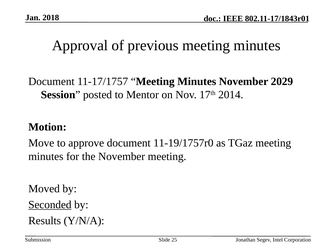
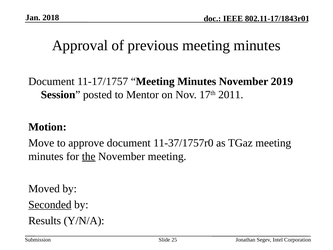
2029: 2029 -> 2019
2014: 2014 -> 2011
11-19/1757r0: 11-19/1757r0 -> 11-37/1757r0
the underline: none -> present
